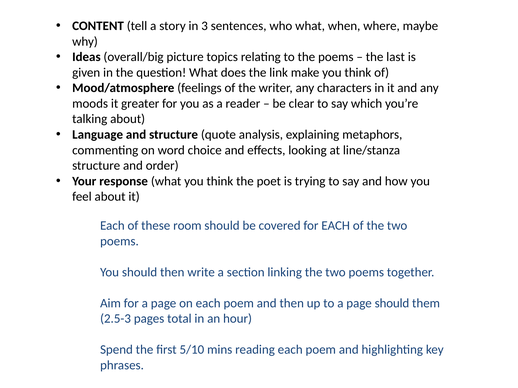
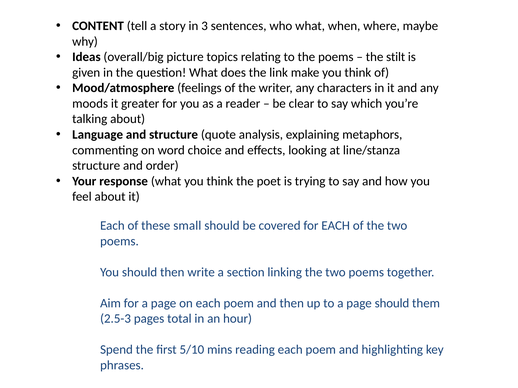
last: last -> stilt
room: room -> small
